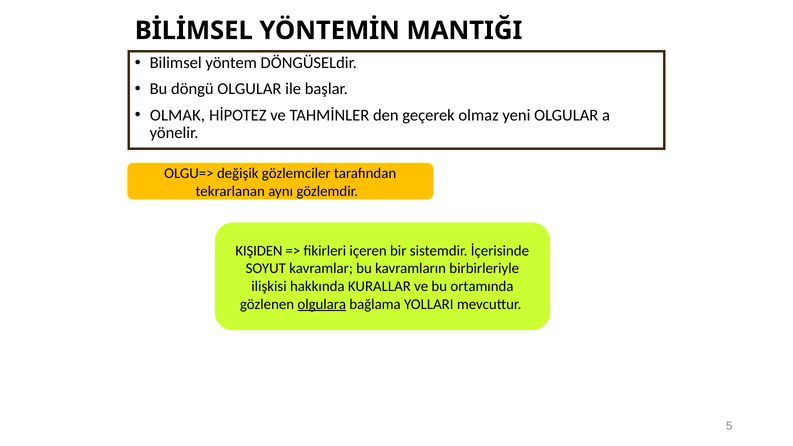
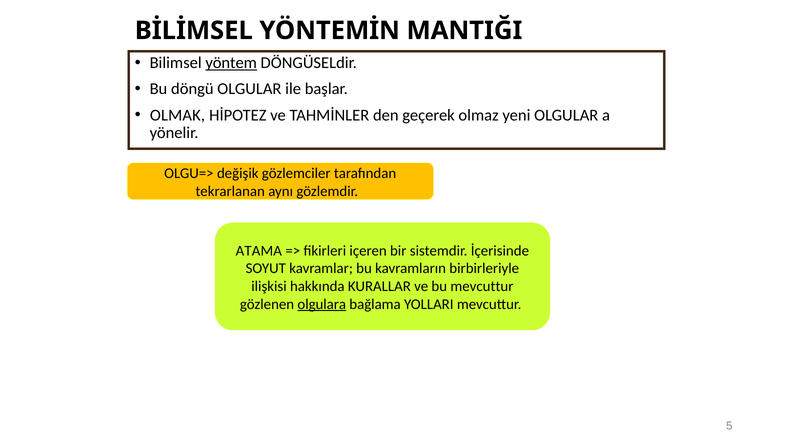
yöntem underline: none -> present
KIŞIDEN: KIŞIDEN -> ATAMA
bu ortamında: ortamında -> mevcuttur
